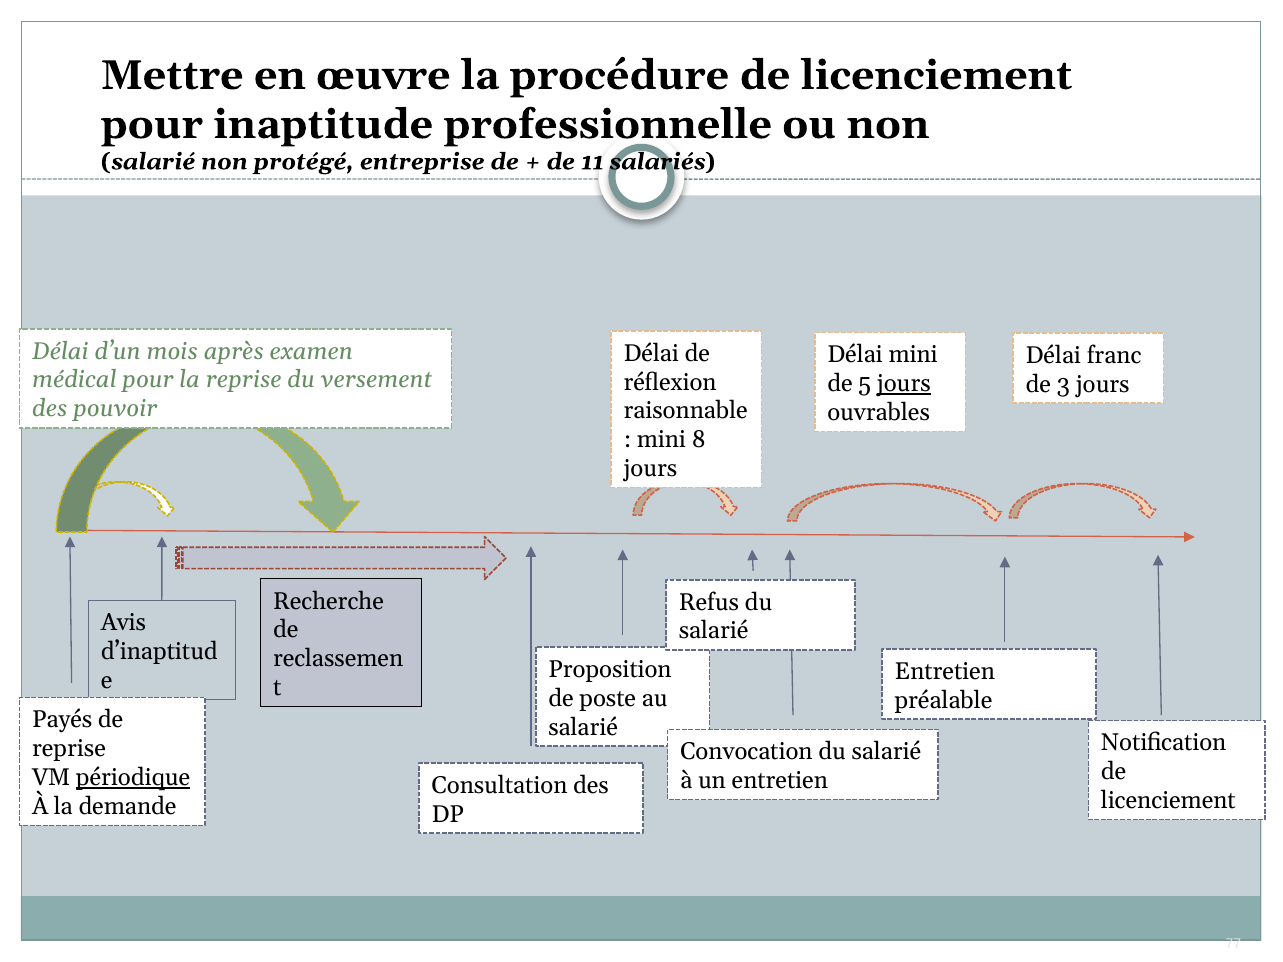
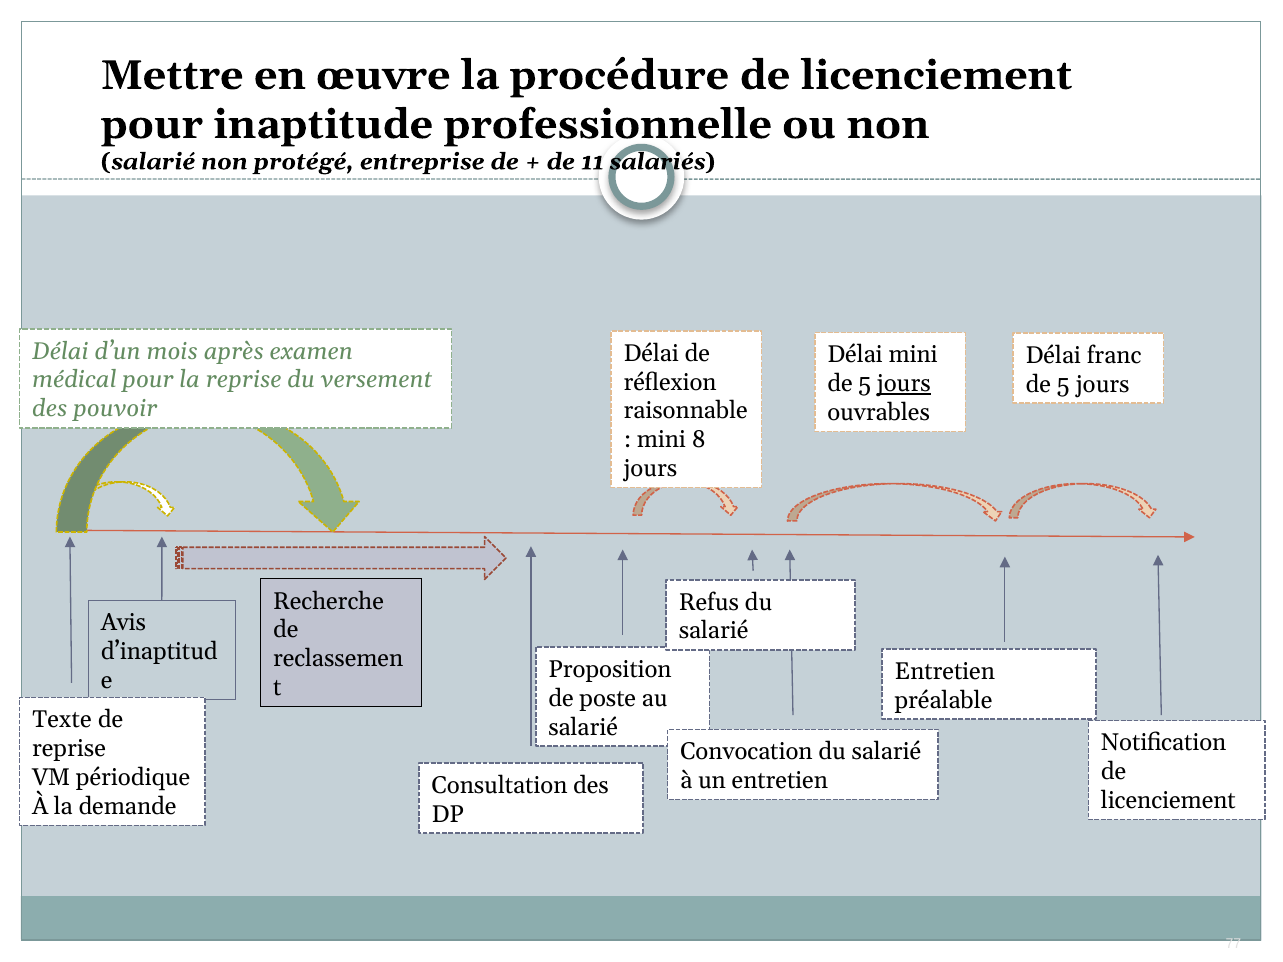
3 at (1063, 384): 3 -> 5
Payés: Payés -> Texte
périodique underline: present -> none
